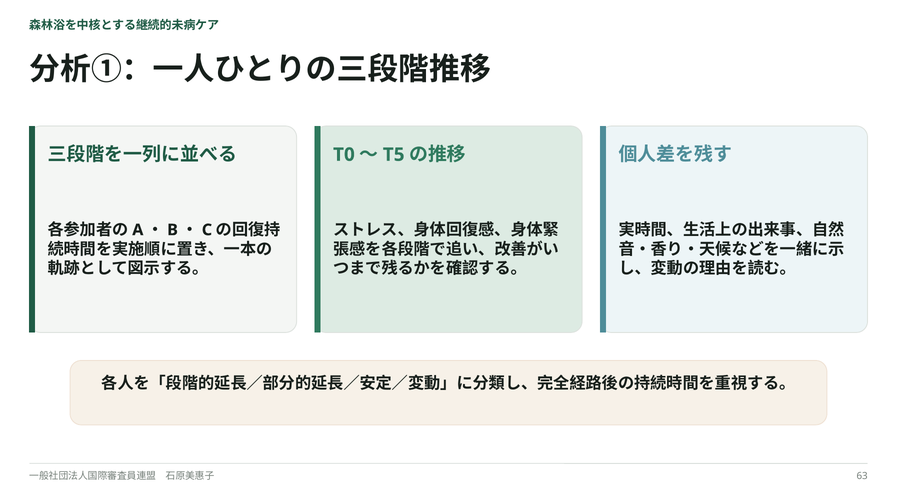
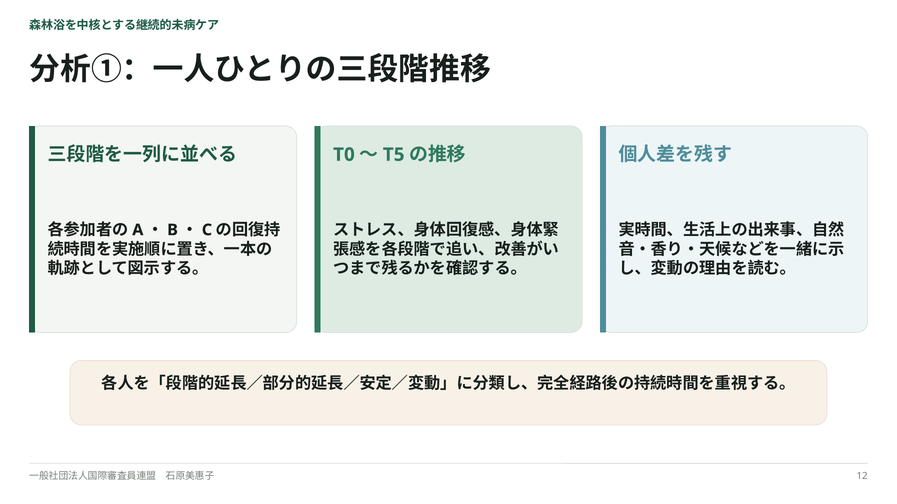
63: 63 -> 12
